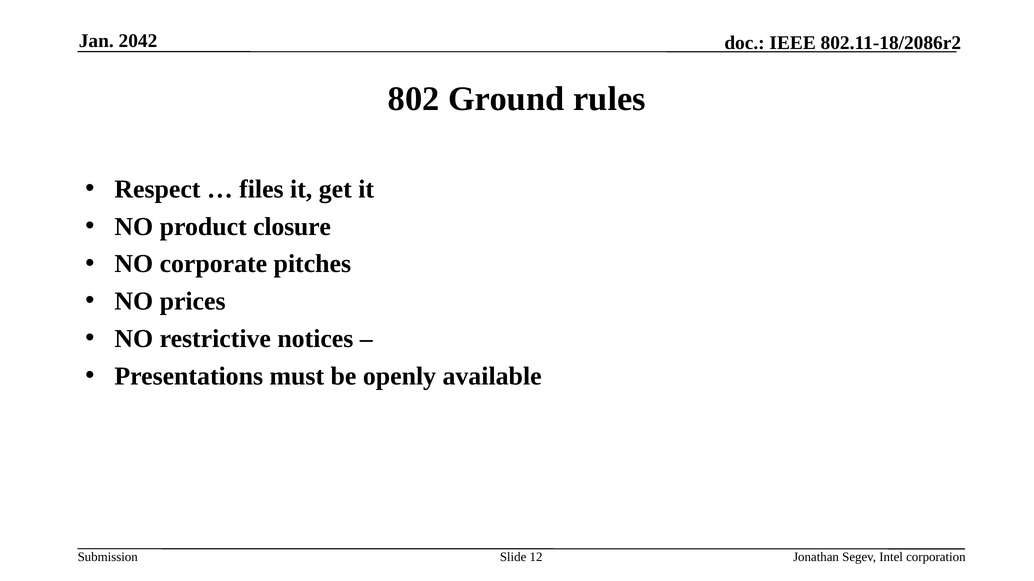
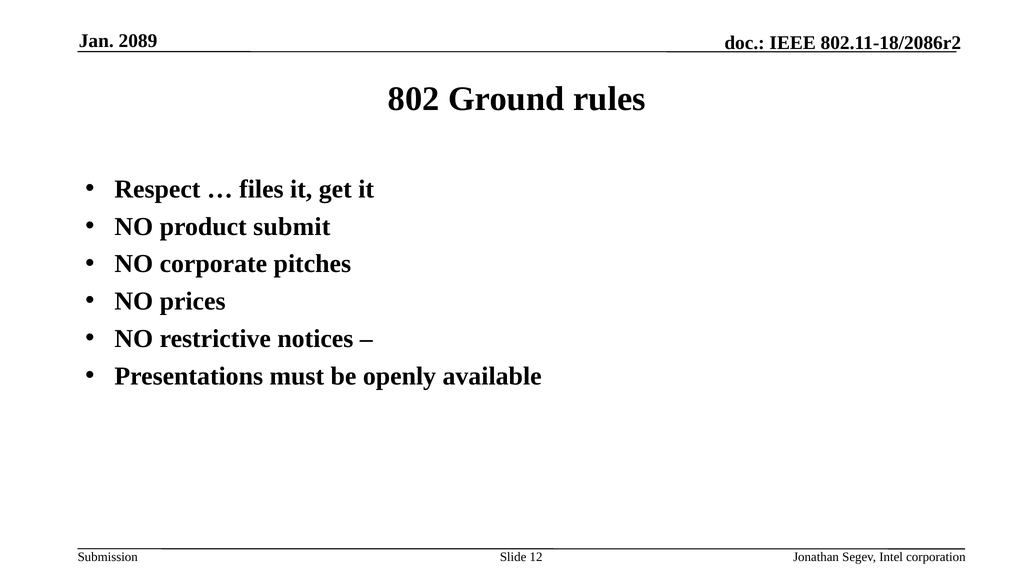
2042: 2042 -> 2089
closure: closure -> submit
